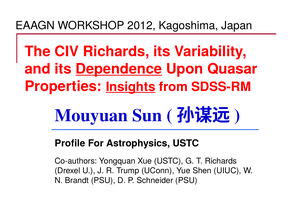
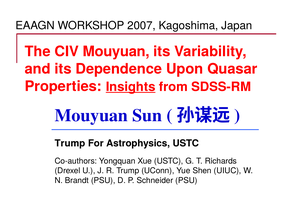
2012: 2012 -> 2007
CIV Richards: Richards -> Mouyuan
Dependence underline: present -> none
Profile at (70, 144): Profile -> Trump
